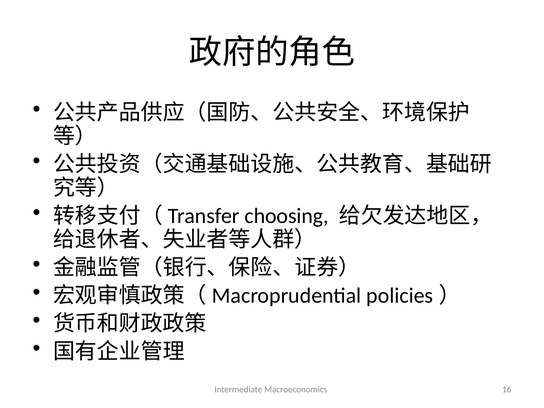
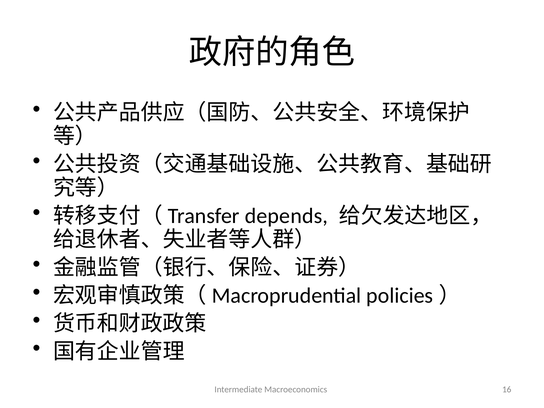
choosing: choosing -> depends
